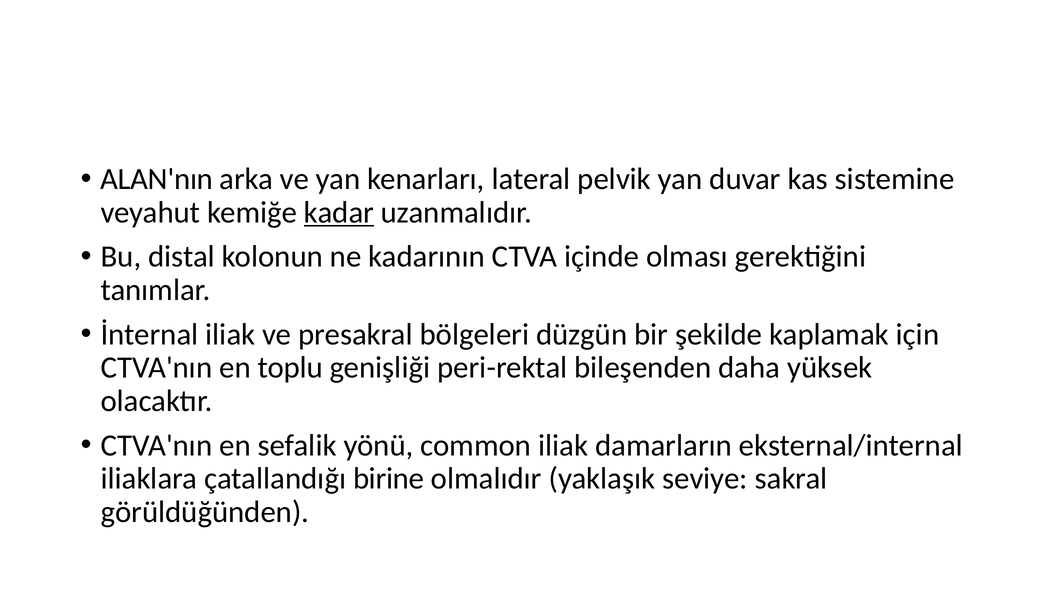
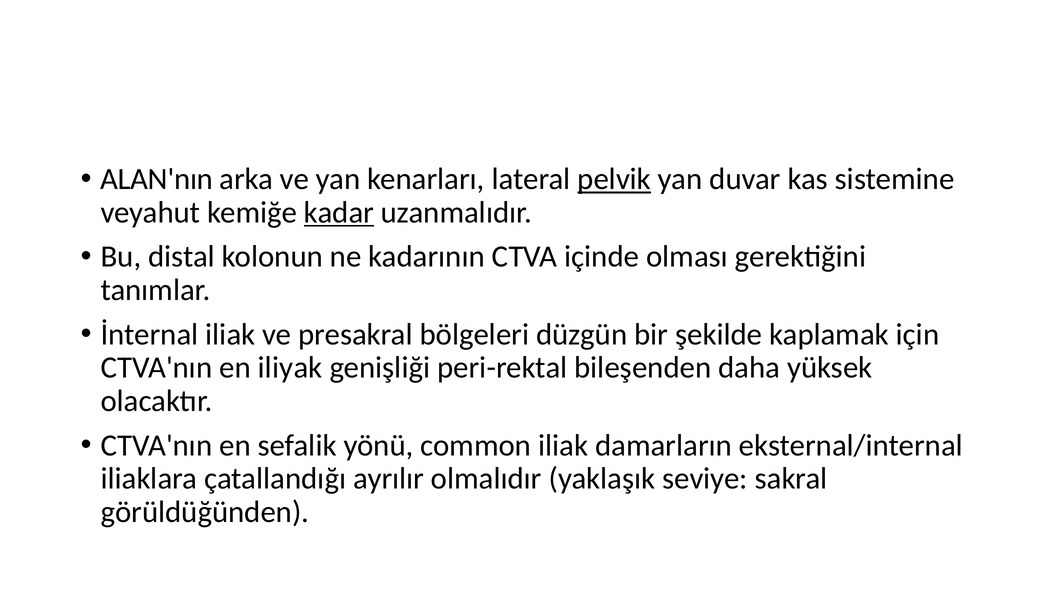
pelvik underline: none -> present
toplu: toplu -> iliyak
birine: birine -> ayrılır
